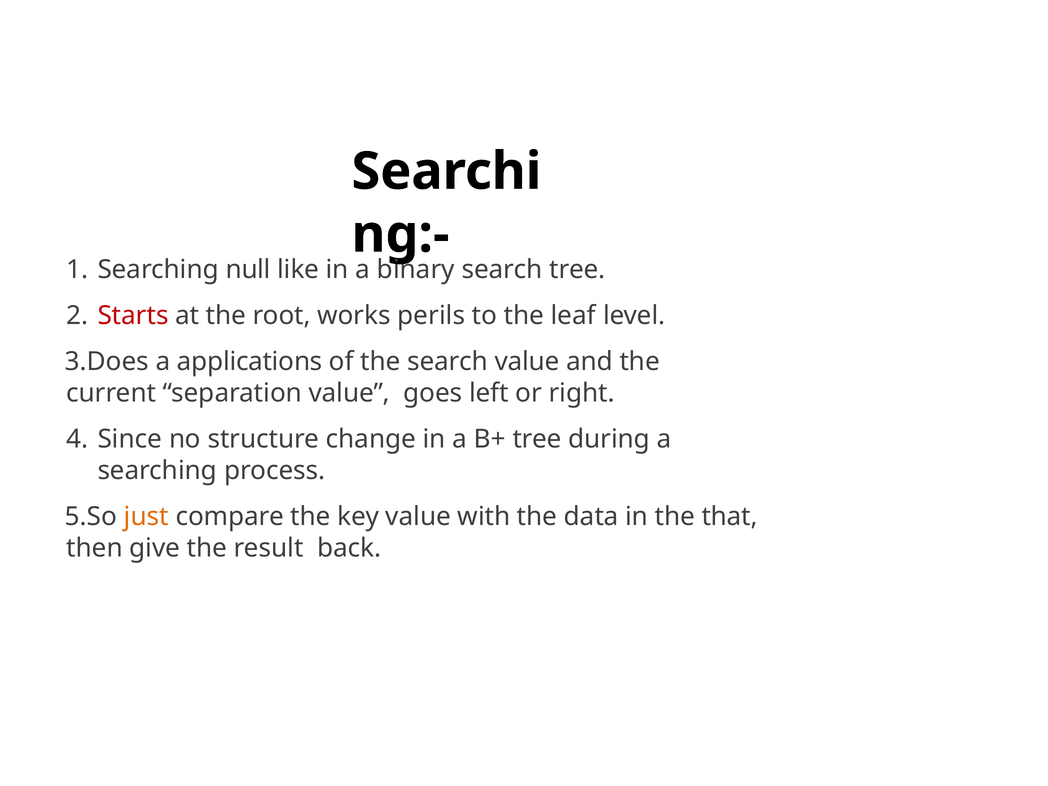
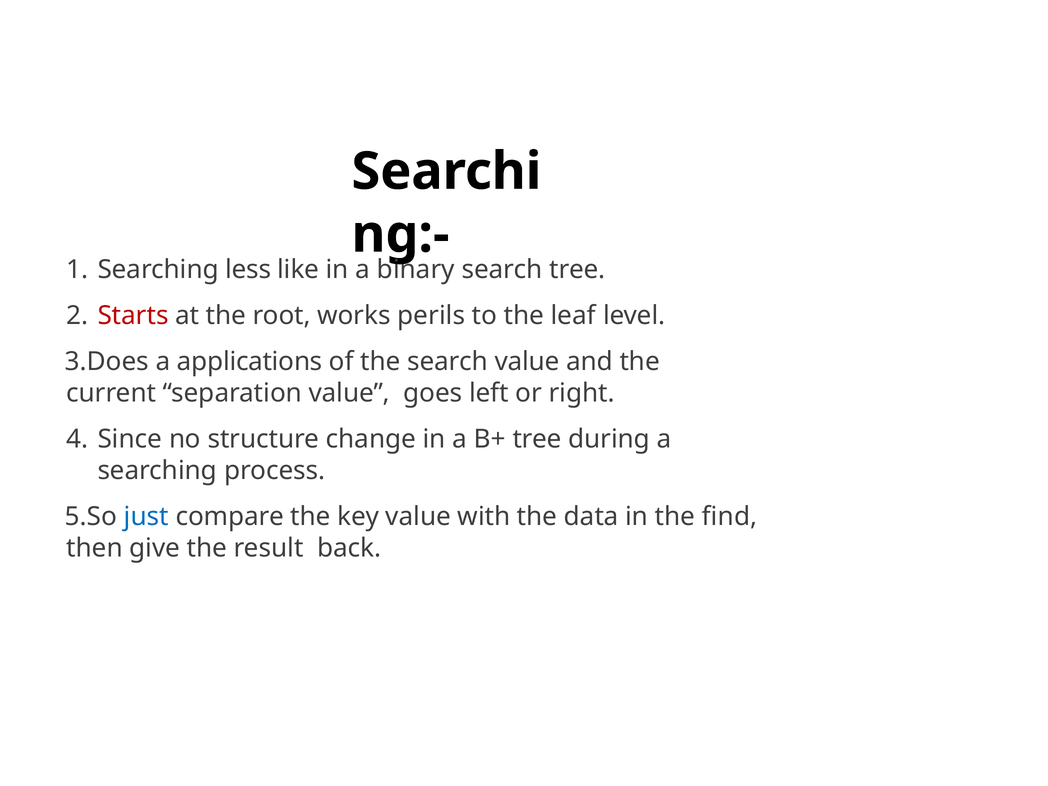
null: null -> less
just colour: orange -> blue
that: that -> find
